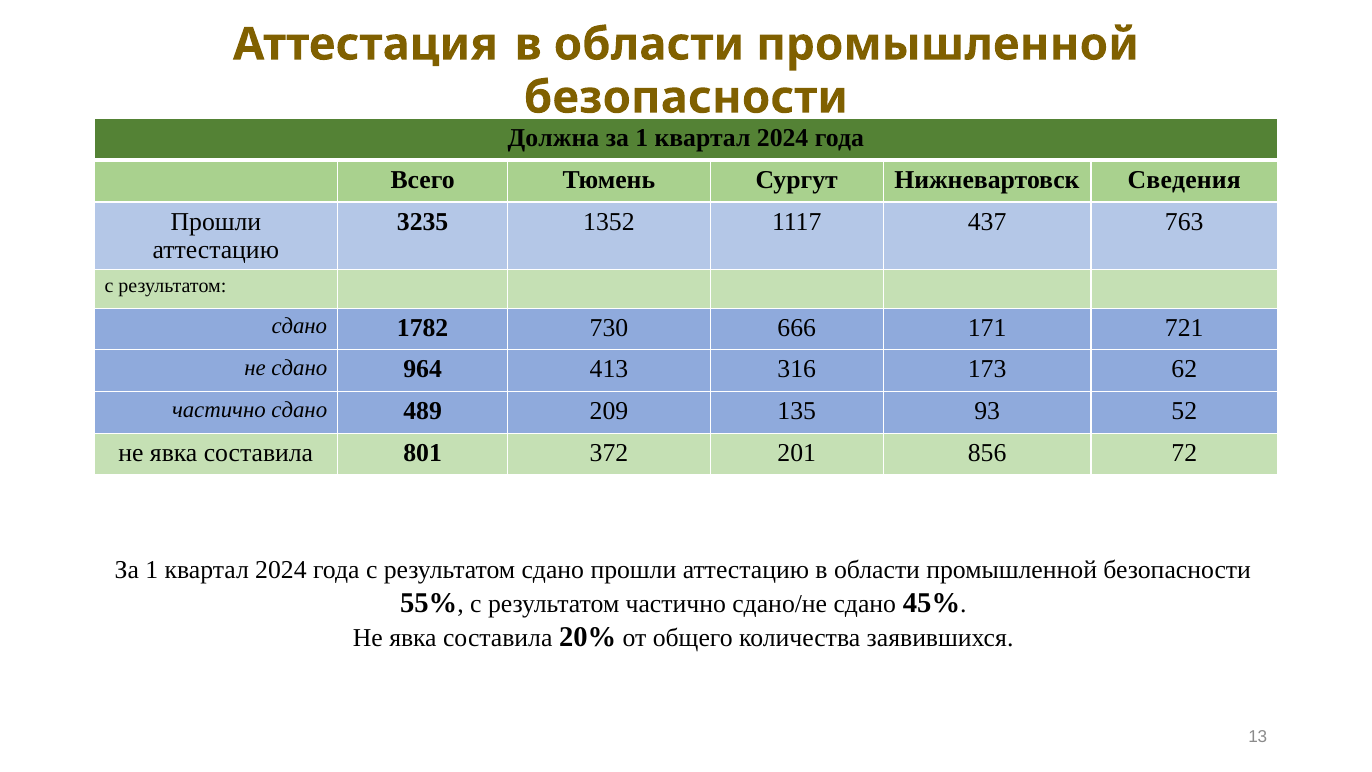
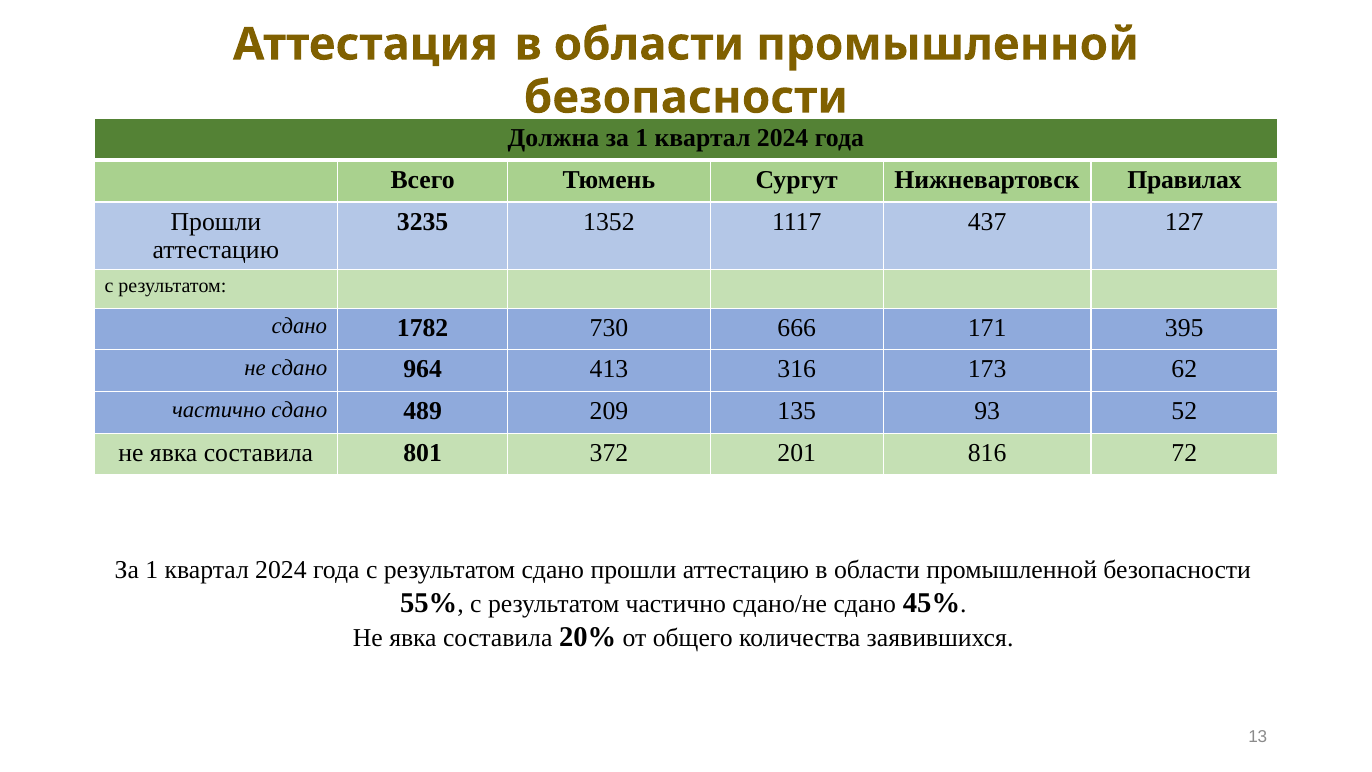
Сведения: Сведения -> Правилах
763: 763 -> 127
721: 721 -> 395
856: 856 -> 816
